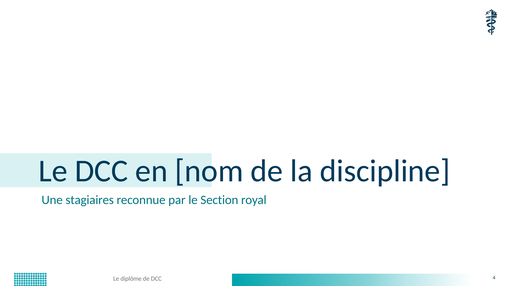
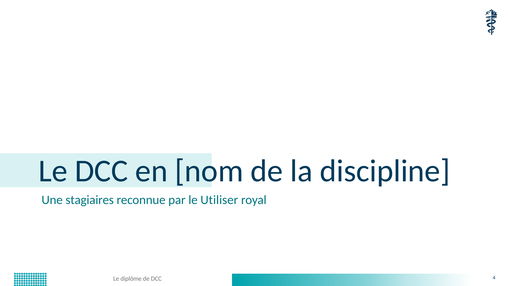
Section: Section -> Utiliser
